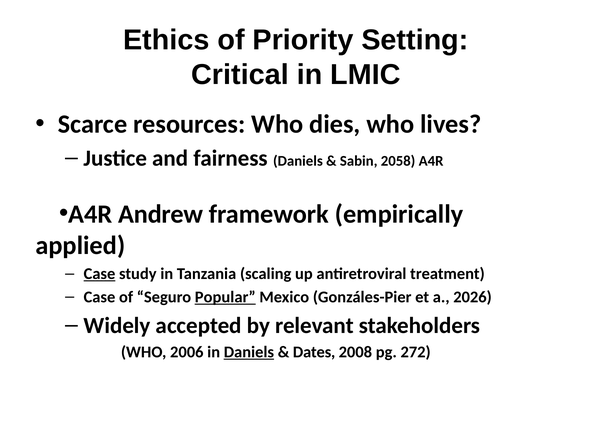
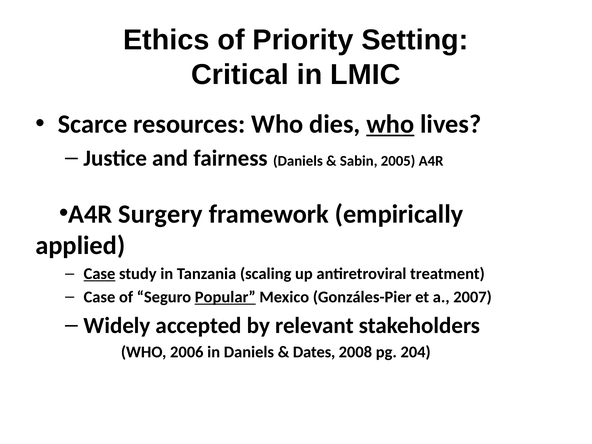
who at (390, 124) underline: none -> present
2058: 2058 -> 2005
Andrew: Andrew -> Surgery
2026: 2026 -> 2007
Daniels at (249, 352) underline: present -> none
272: 272 -> 204
